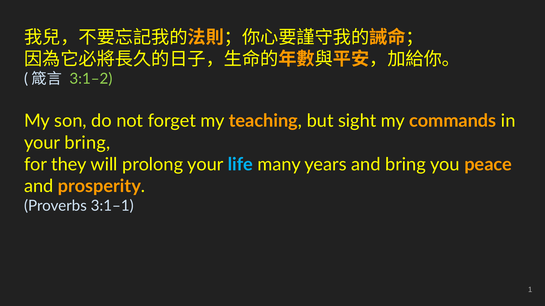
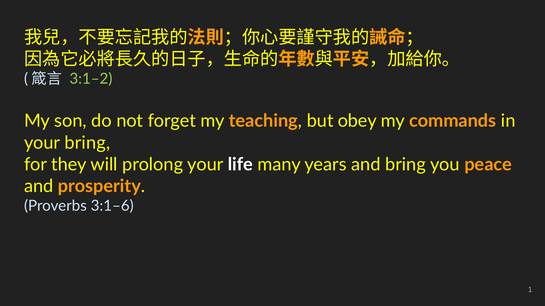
sight: sight -> obey
life colour: light blue -> white
3:1–1: 3:1–1 -> 3:1–6
